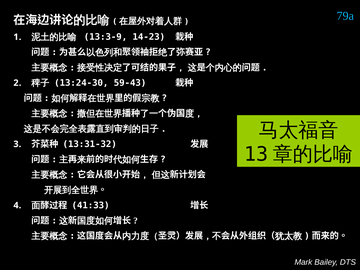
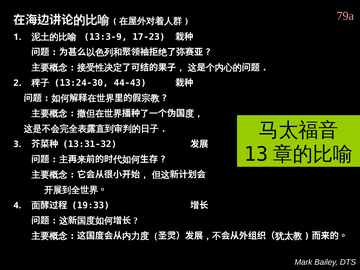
79a colour: light blue -> pink
14-23: 14-23 -> 17-23
59-43: 59-43 -> 44-43
41:33: 41:33 -> 19:33
